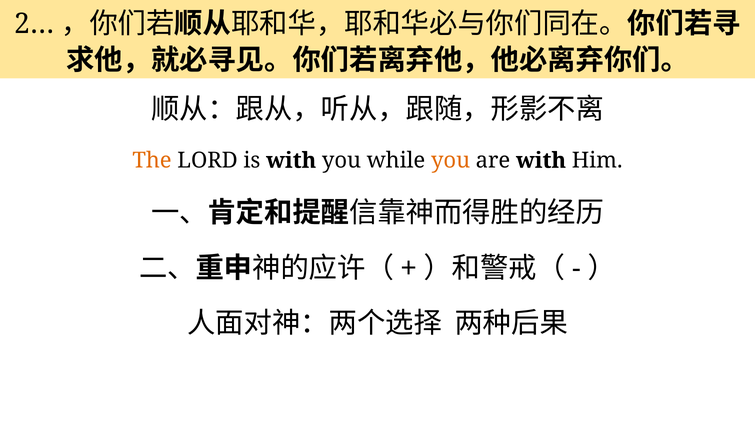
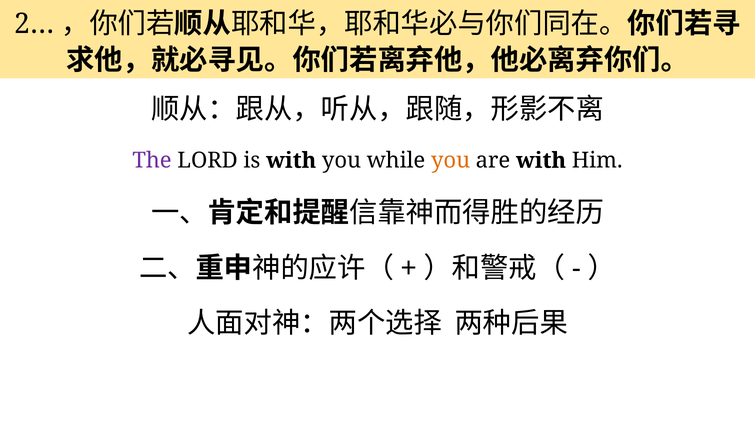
The colour: orange -> purple
